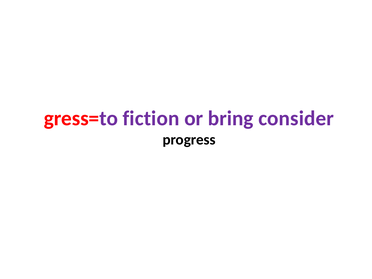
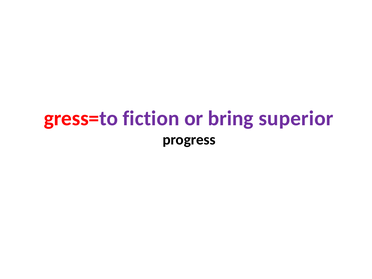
consider: consider -> superior
